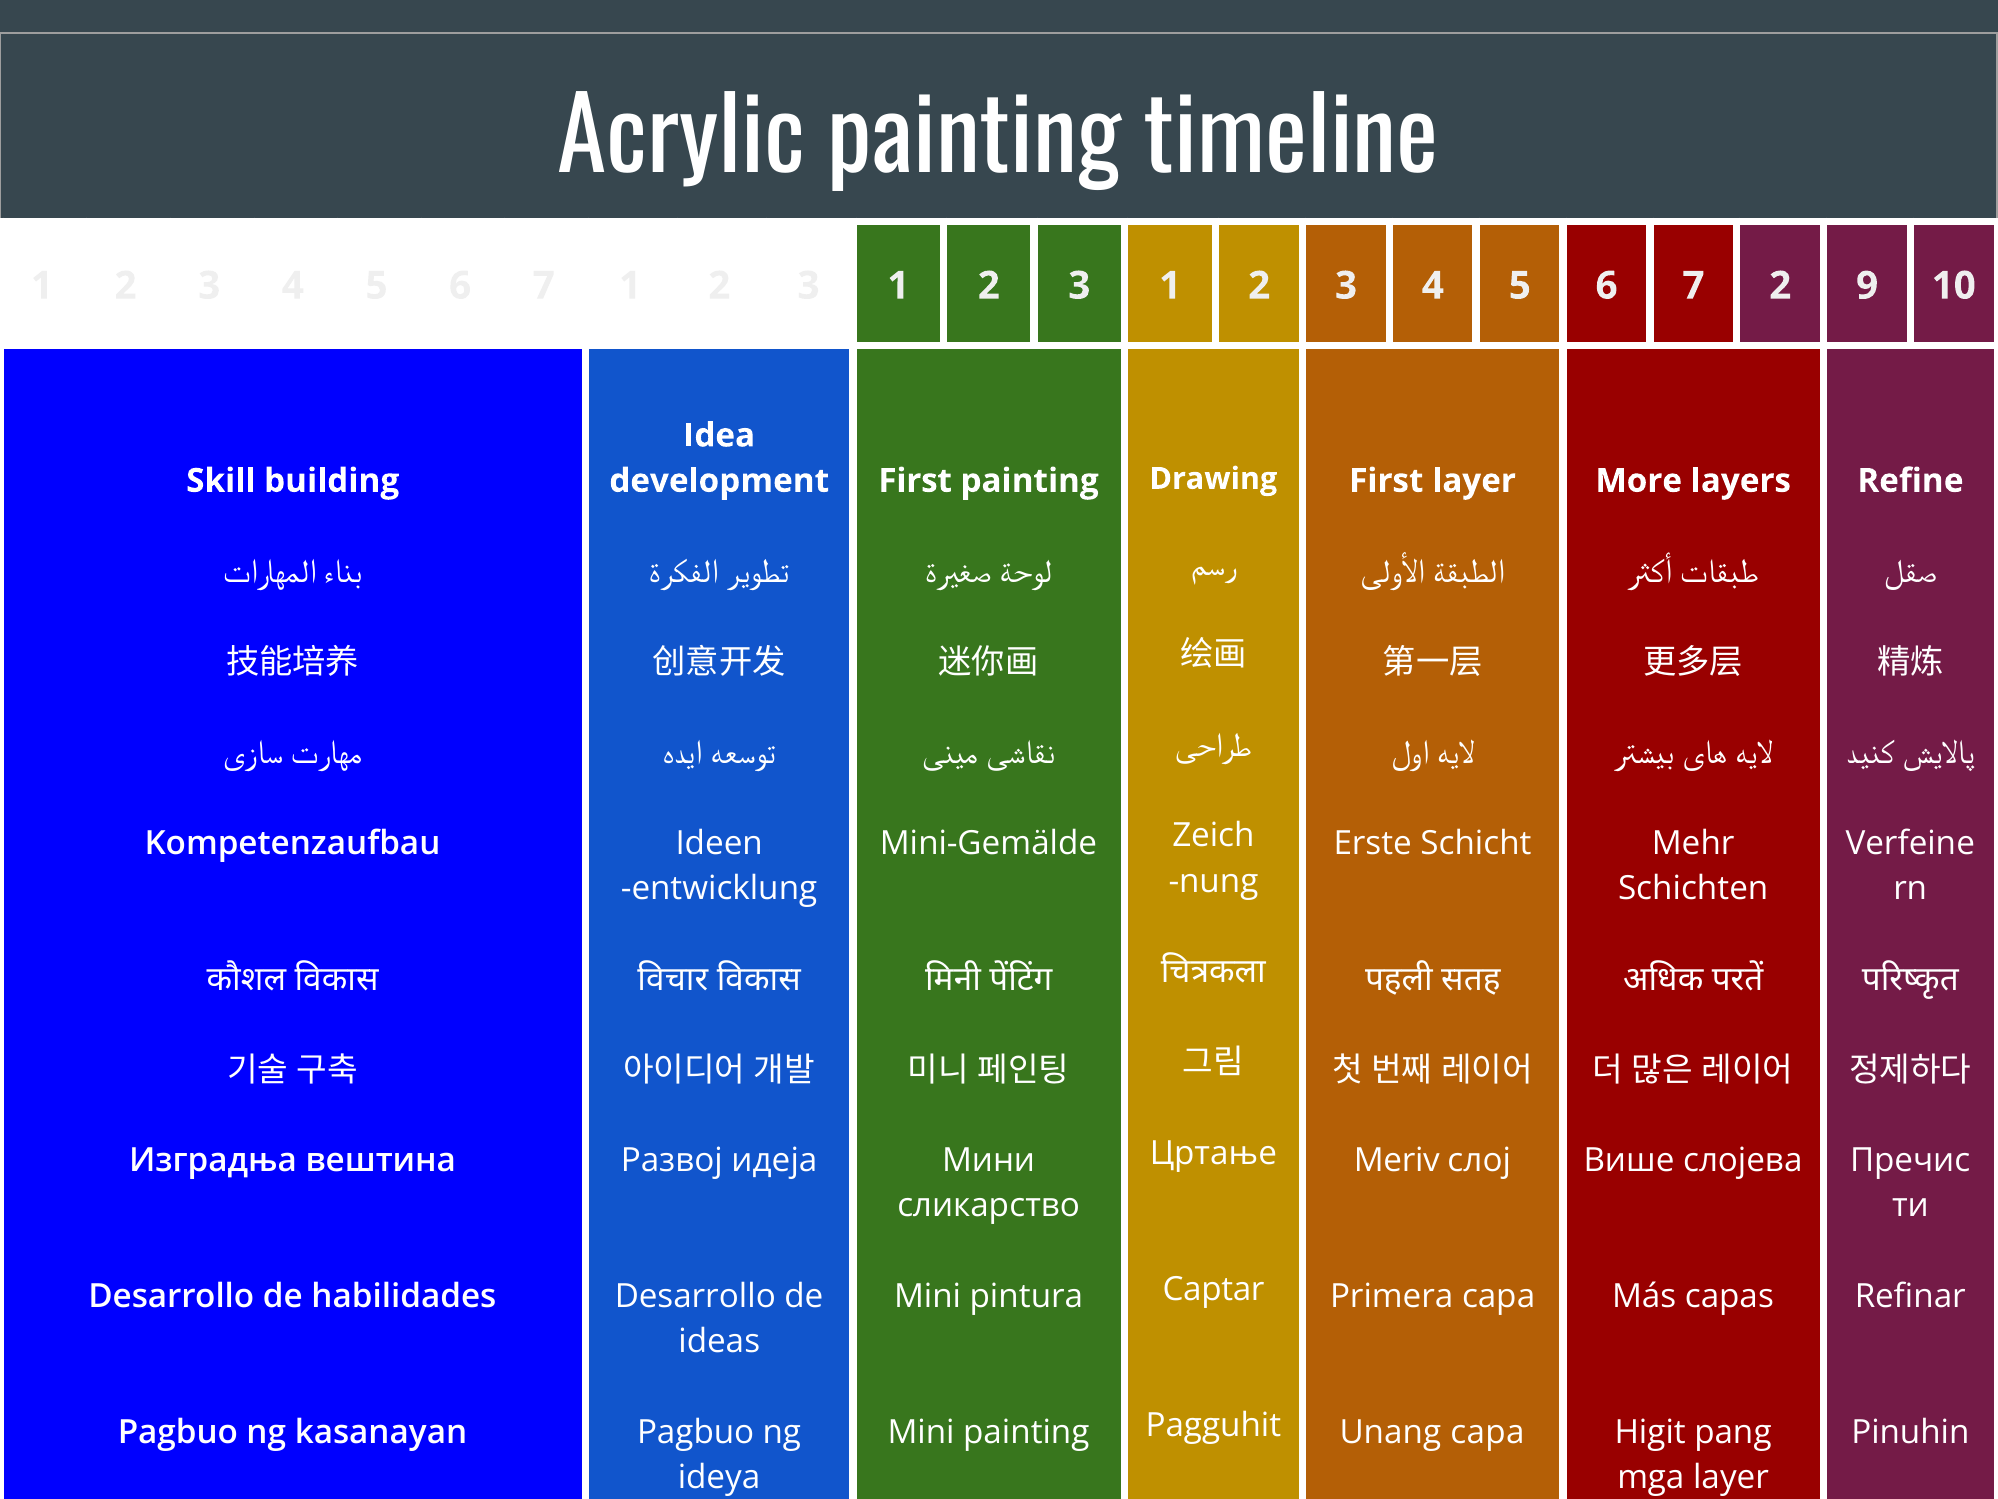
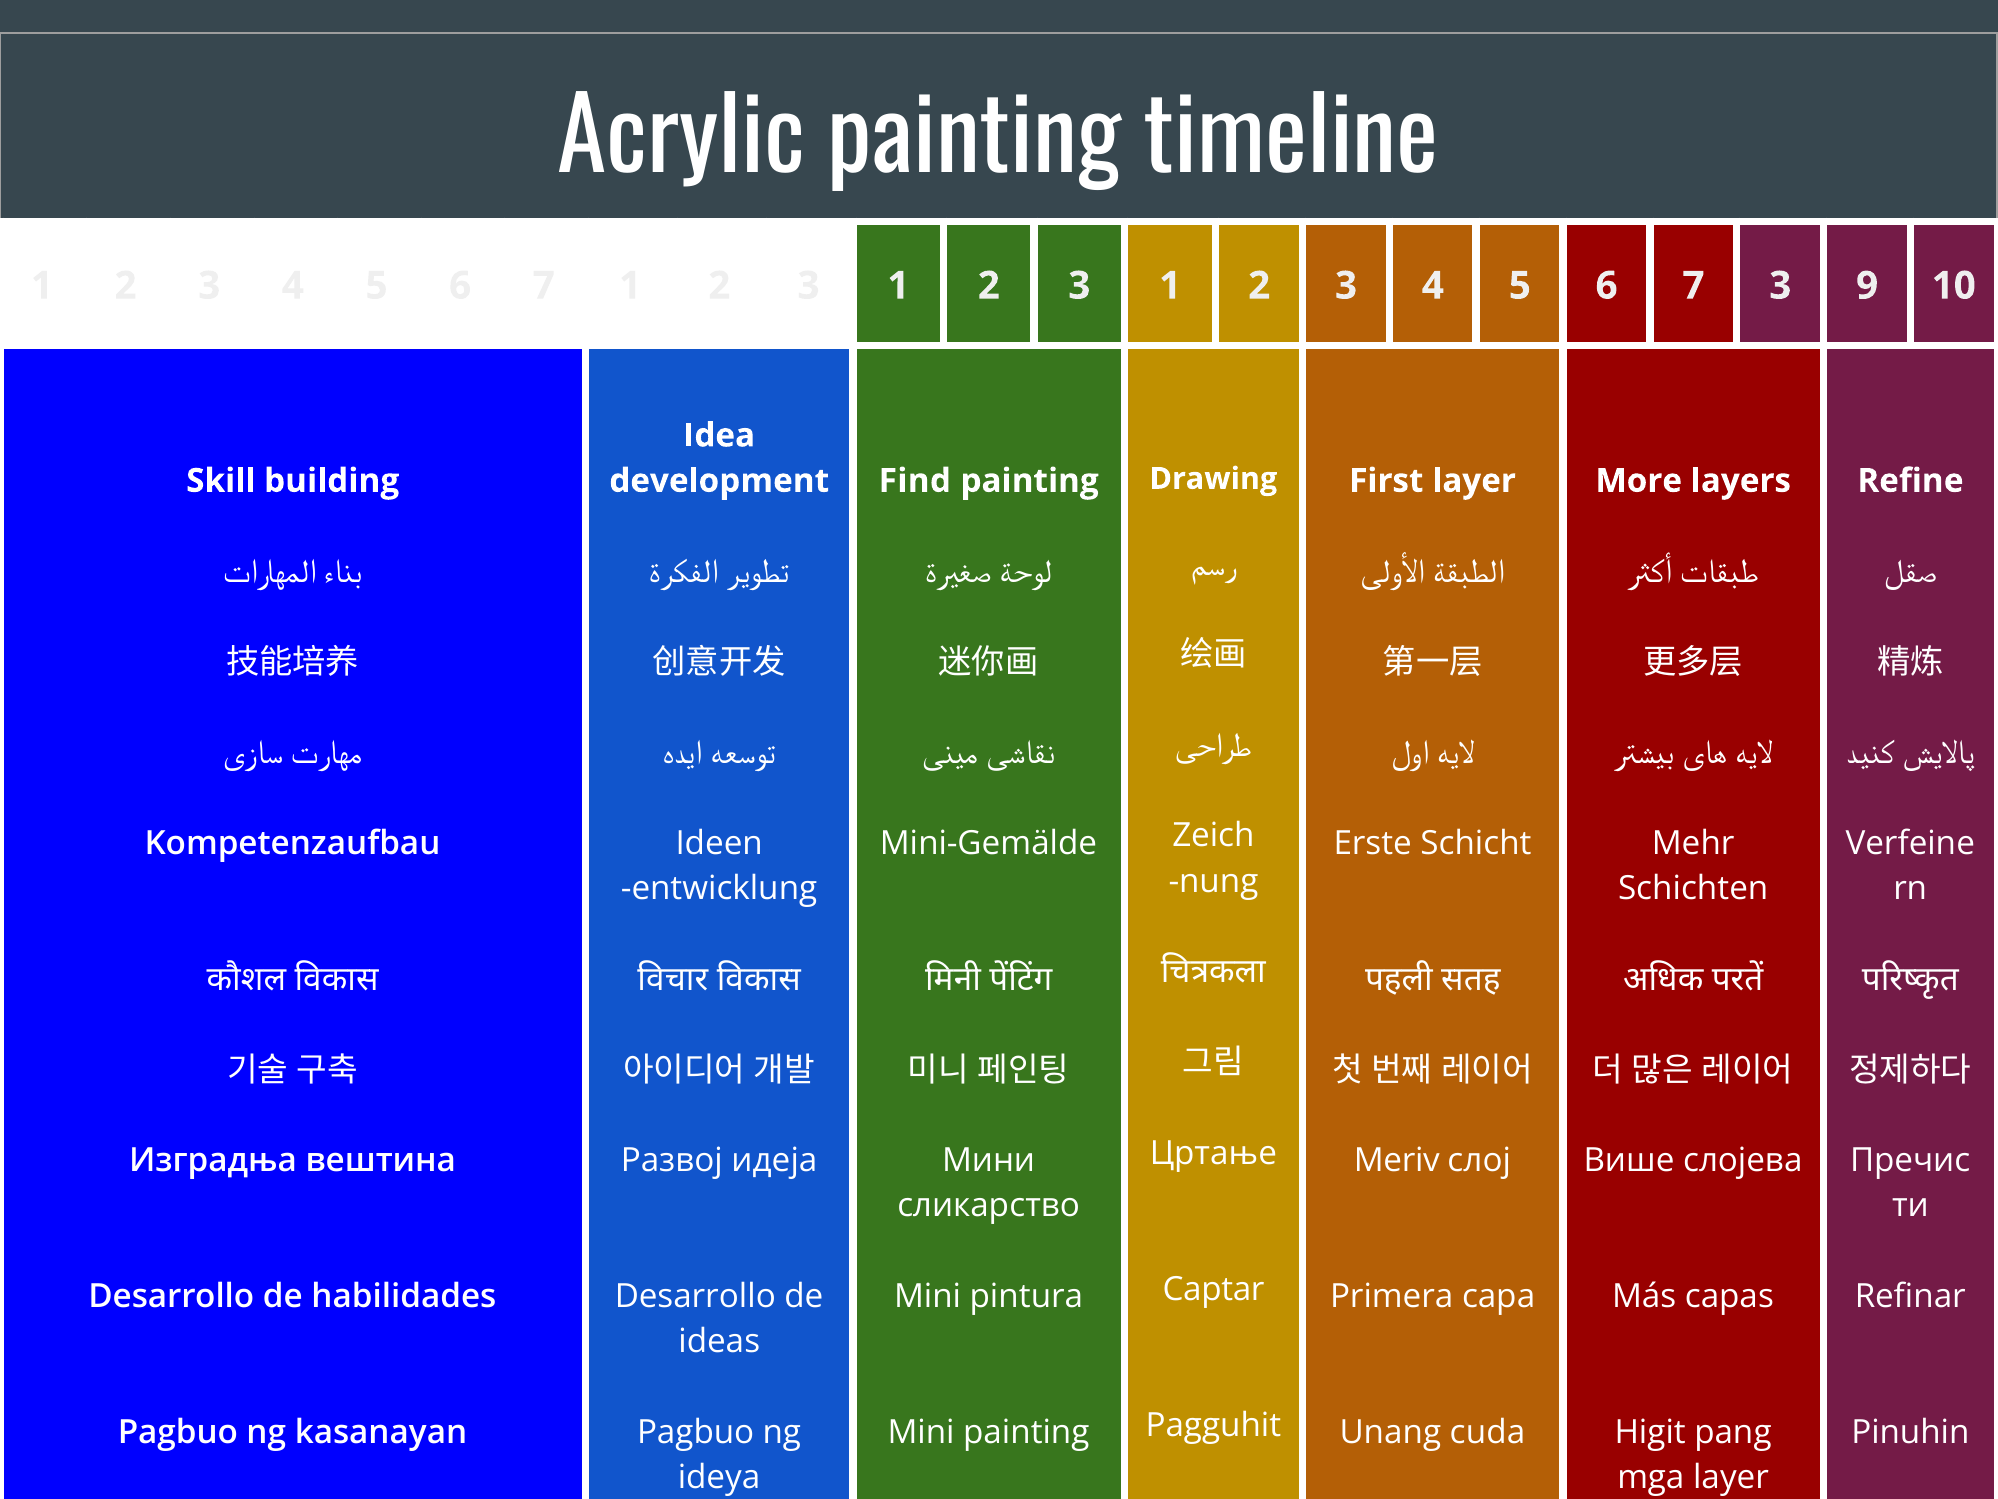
7 2: 2 -> 3
First at (915, 481): First -> Find
Unang capa: capa -> cuda
